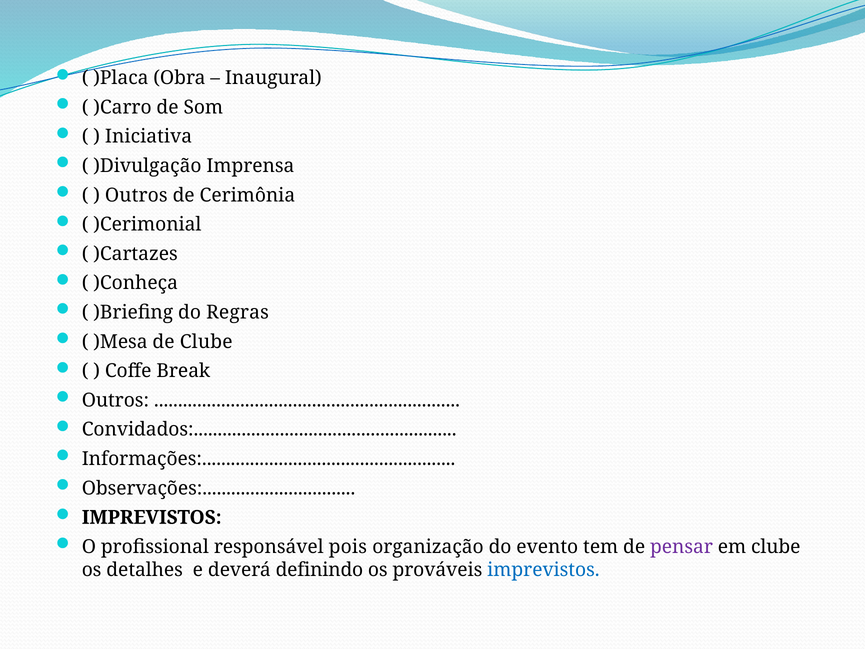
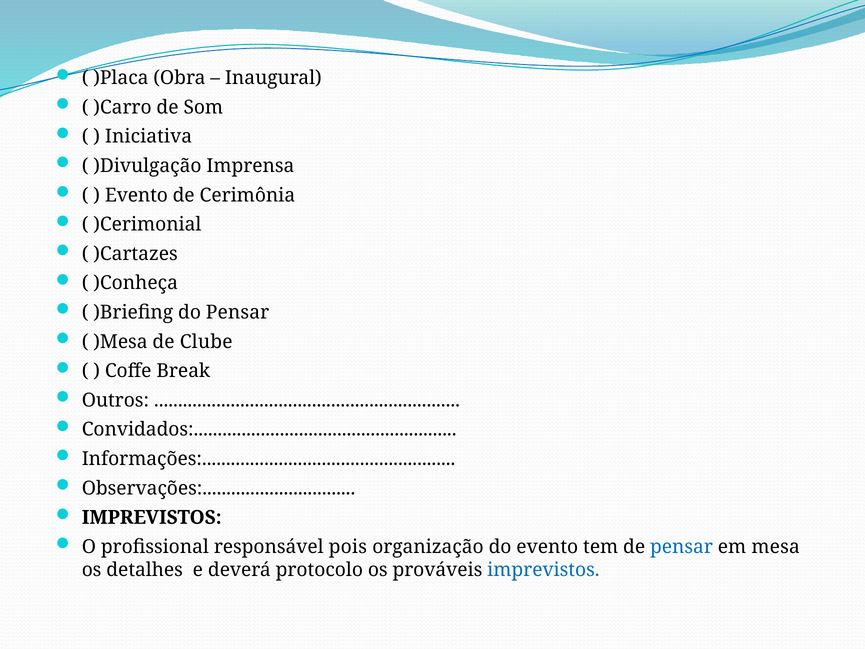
Outros at (136, 195): Outros -> Evento
do Regras: Regras -> Pensar
pensar at (681, 547) colour: purple -> blue
em clube: clube -> mesa
definindo: definindo -> protocolo
